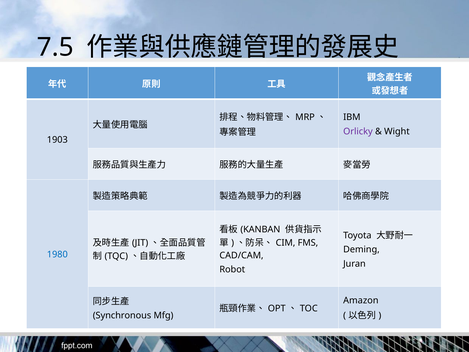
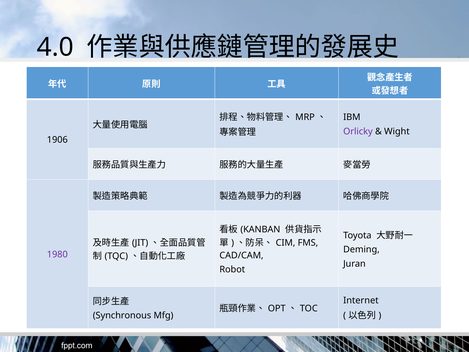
7.5: 7.5 -> 4.0
1903: 1903 -> 1906
1980 colour: blue -> purple
Amazon: Amazon -> Internet
